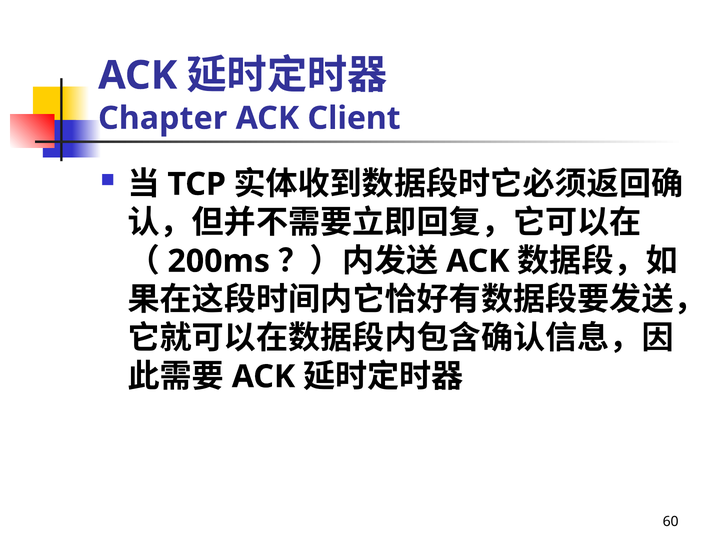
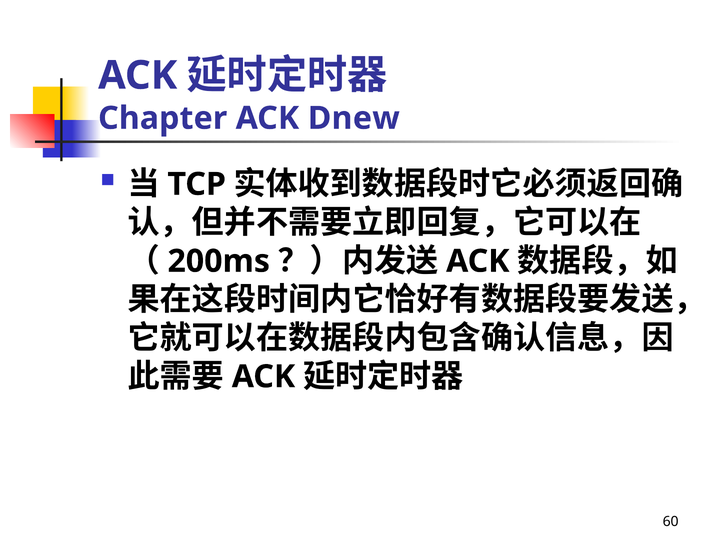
Client: Client -> Dnew
